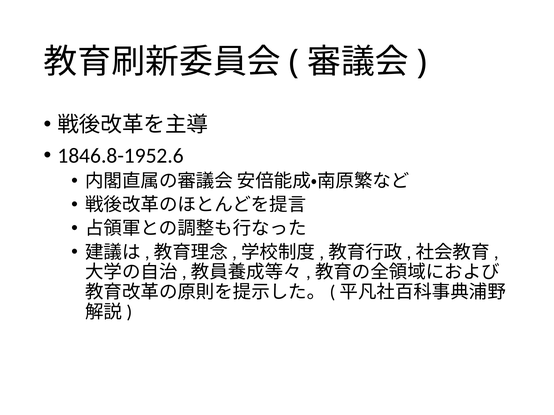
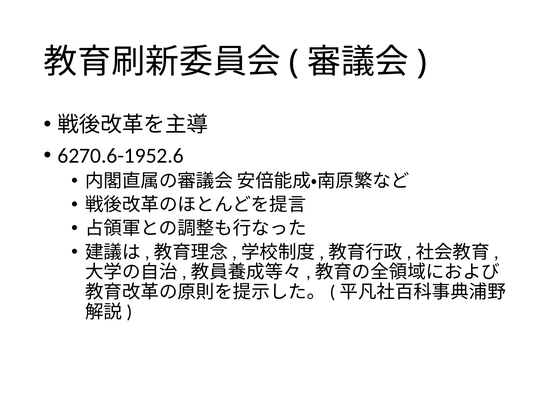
1846.8-1952.6: 1846.8-1952.6 -> 6270.6-1952.6
